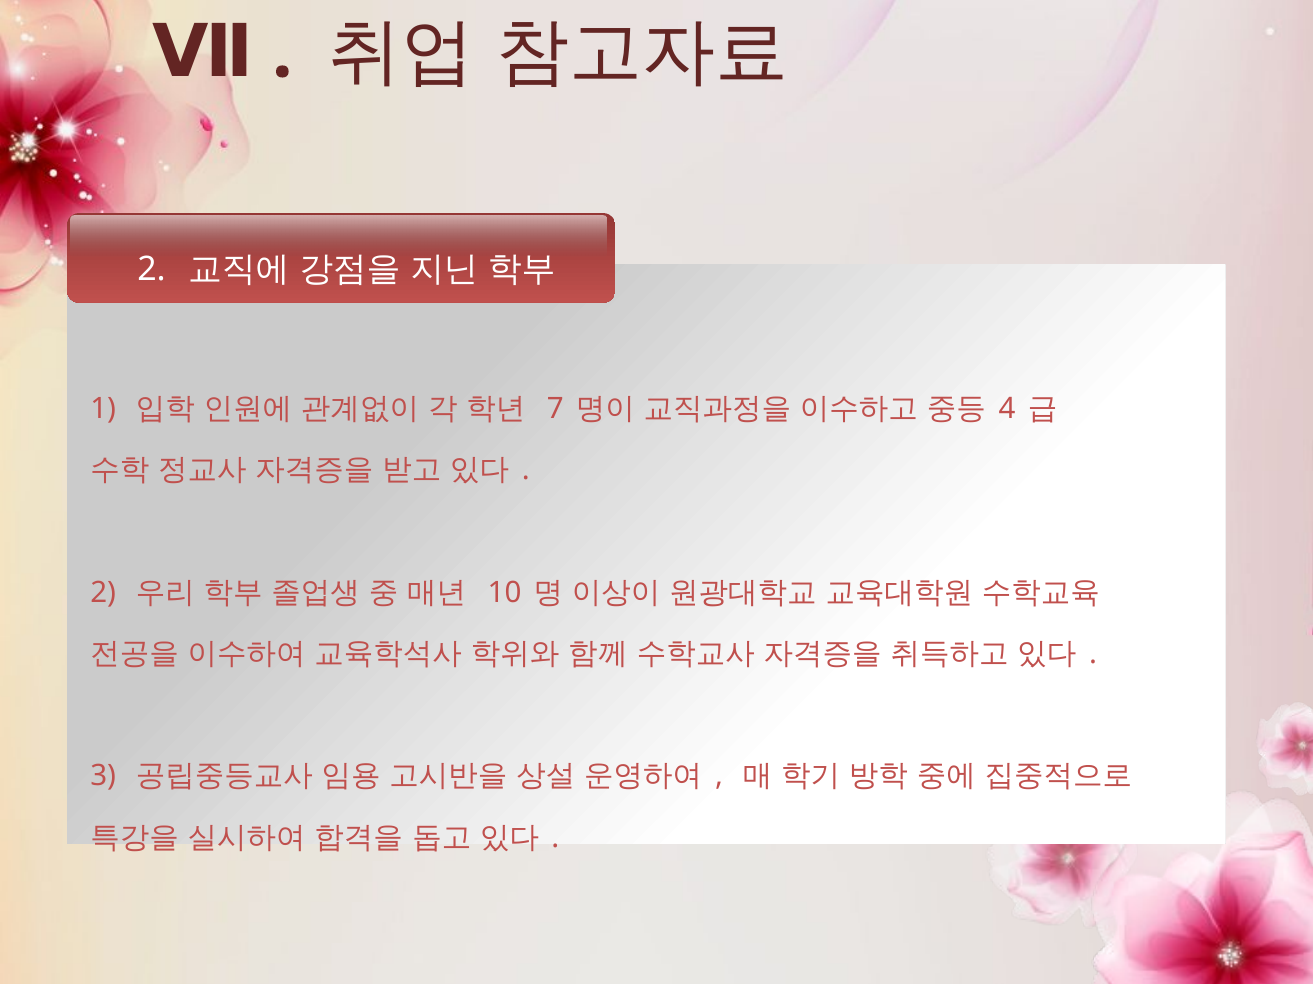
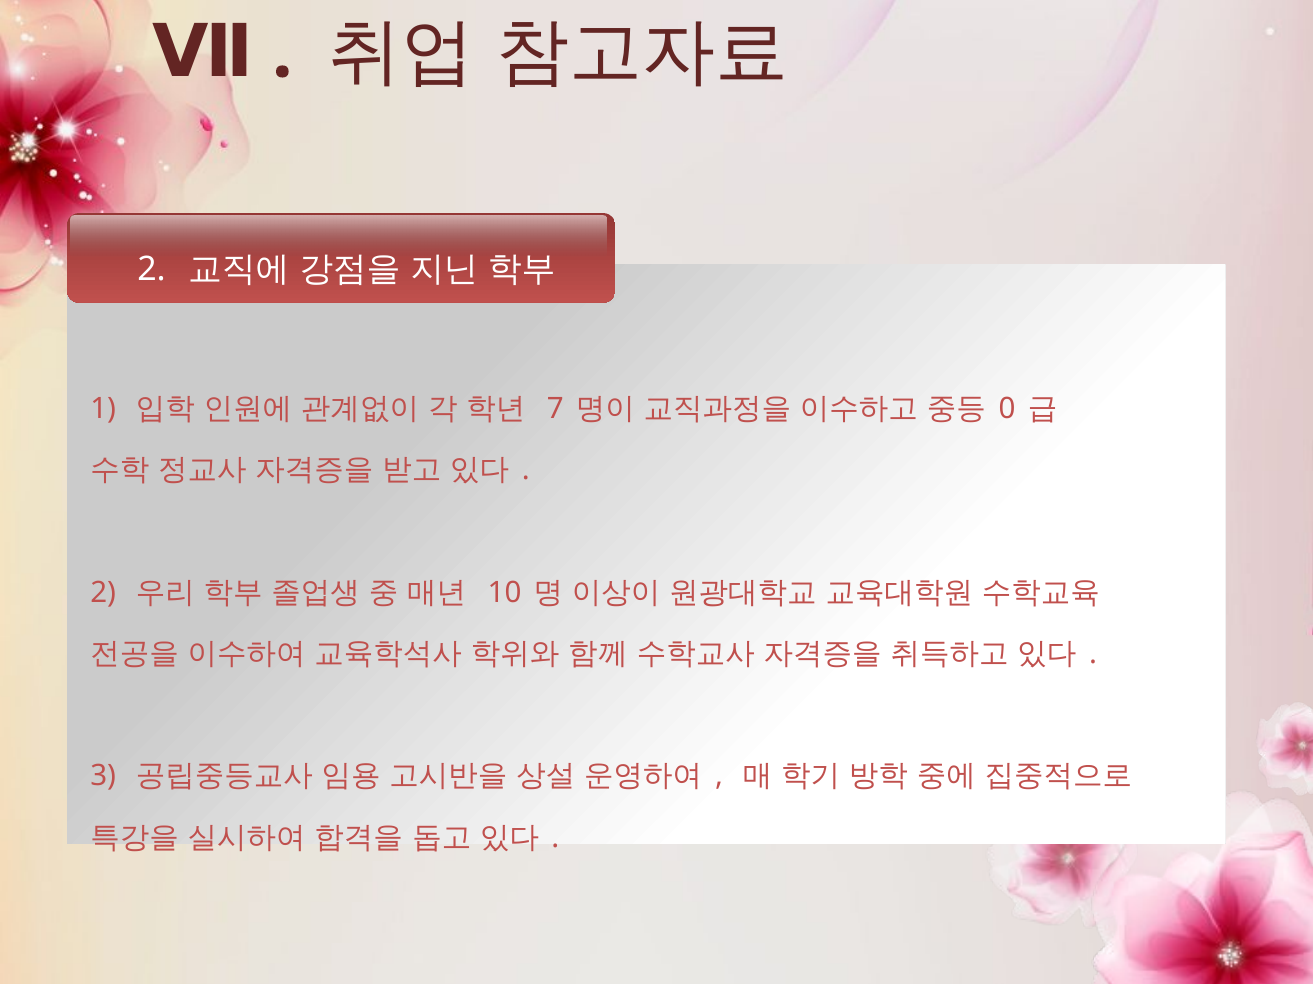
4: 4 -> 0
